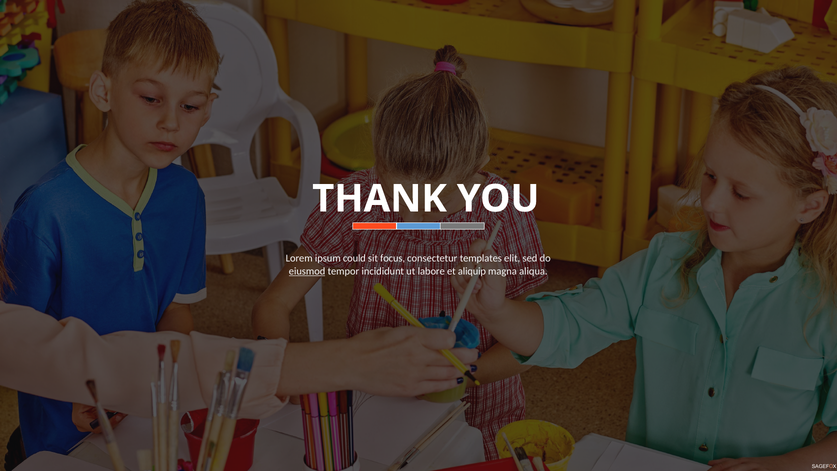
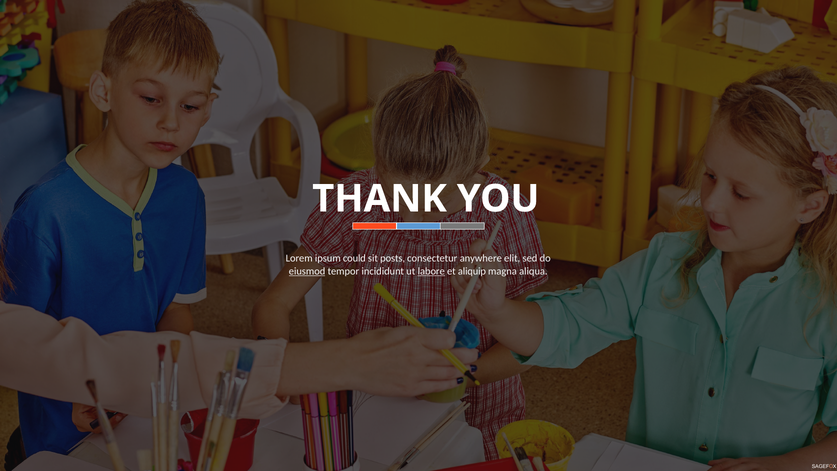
focus: focus -> posts
templates: templates -> anywhere
labore underline: none -> present
